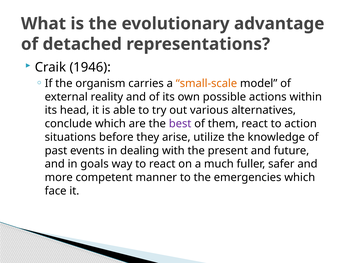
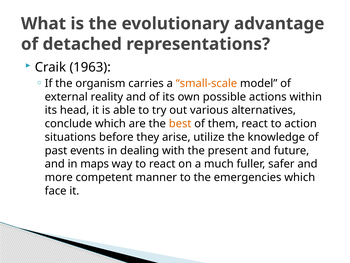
1946: 1946 -> 1963
best colour: purple -> orange
goals: goals -> maps
